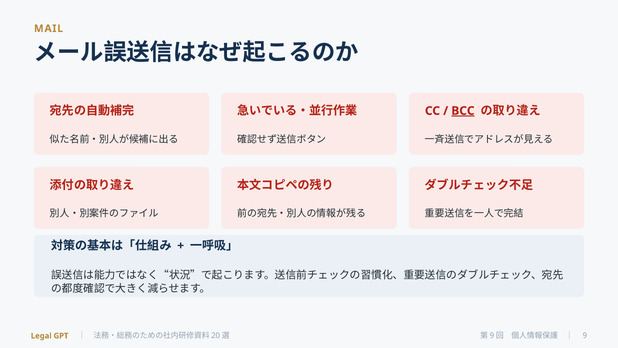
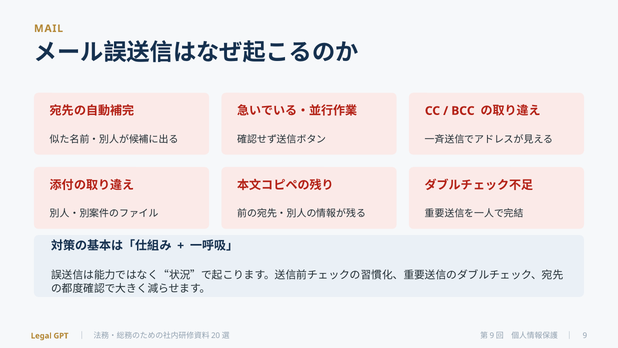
BCC underline: present -> none
